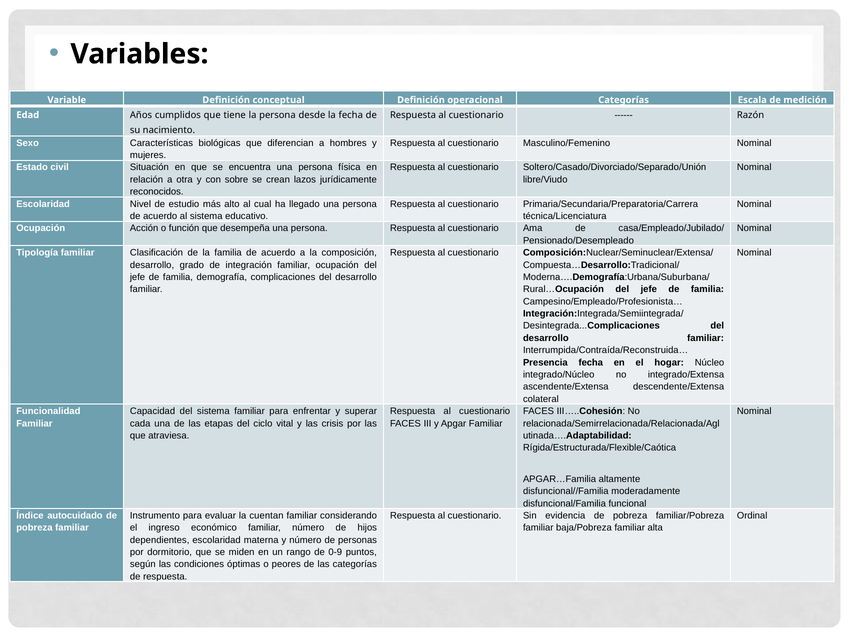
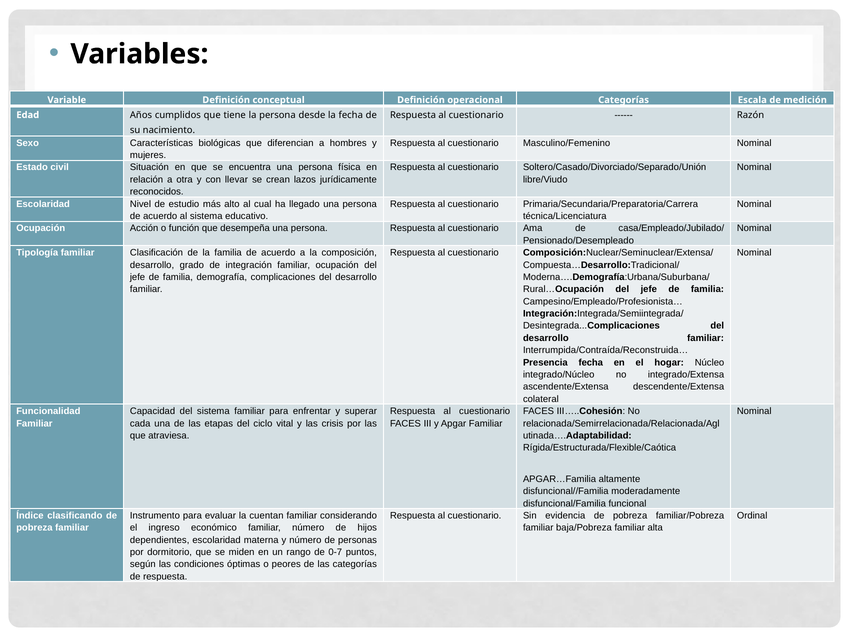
sobre: sobre -> llevar
autocuidado: autocuidado -> clasificando
0-9: 0-9 -> 0-7
